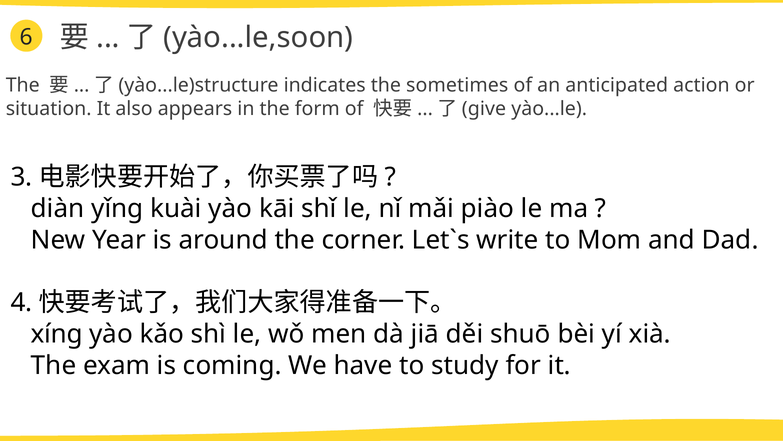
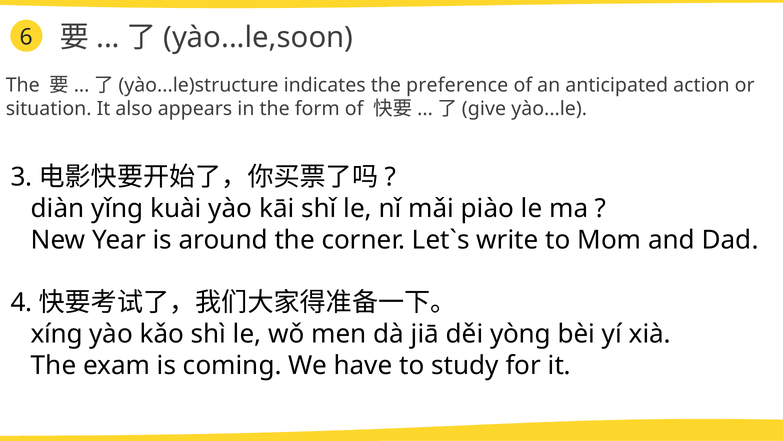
sometimes: sometimes -> preference
shuō: shuō -> yòng
